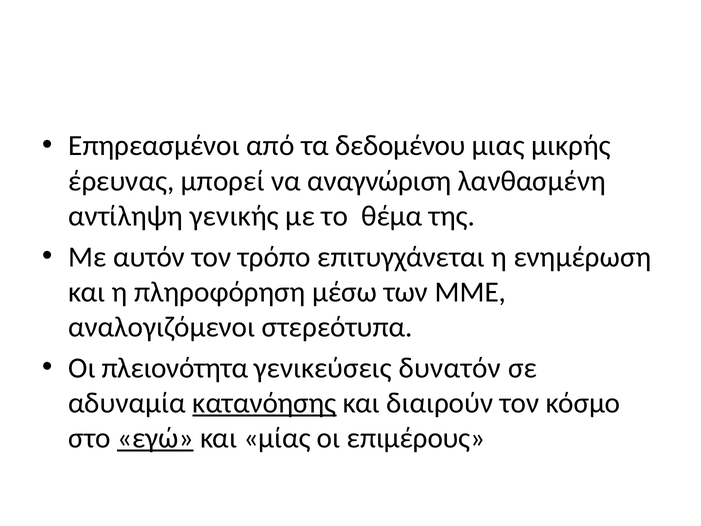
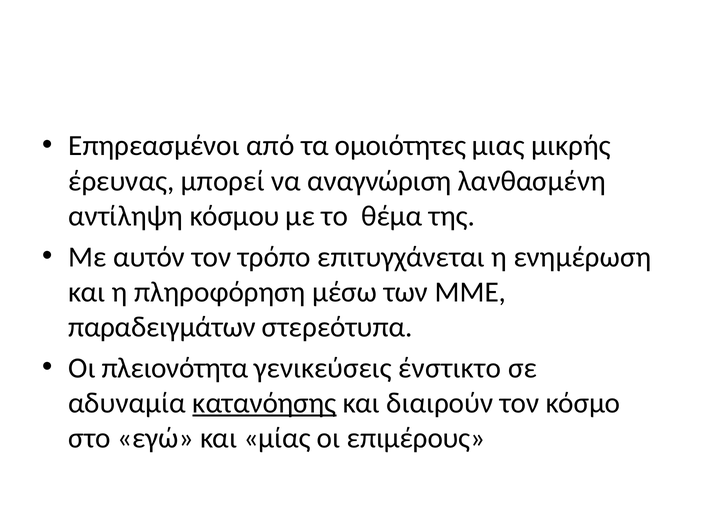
δεδομένου: δεδομένου -> ομοιότητες
γενικής: γενικής -> κόσμου
αναλογιζόμενοι: αναλογιζόμενοι -> παραδειγμάτων
δυνατόν: δυνατόν -> ένστικτο
εγώ underline: present -> none
